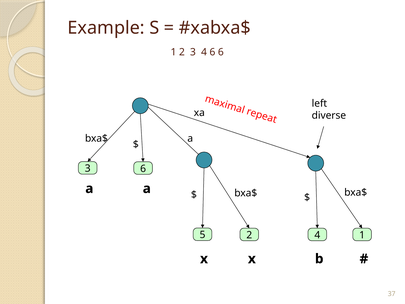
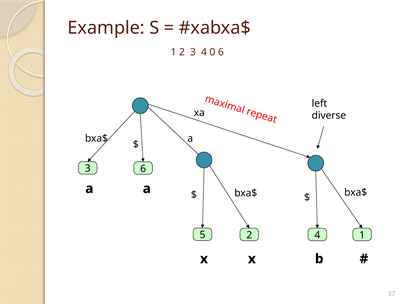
4 6: 6 -> 0
